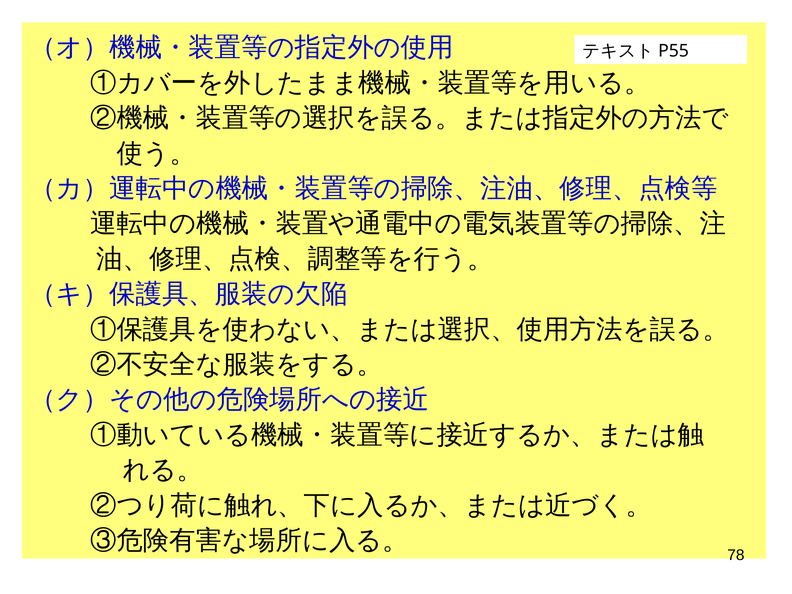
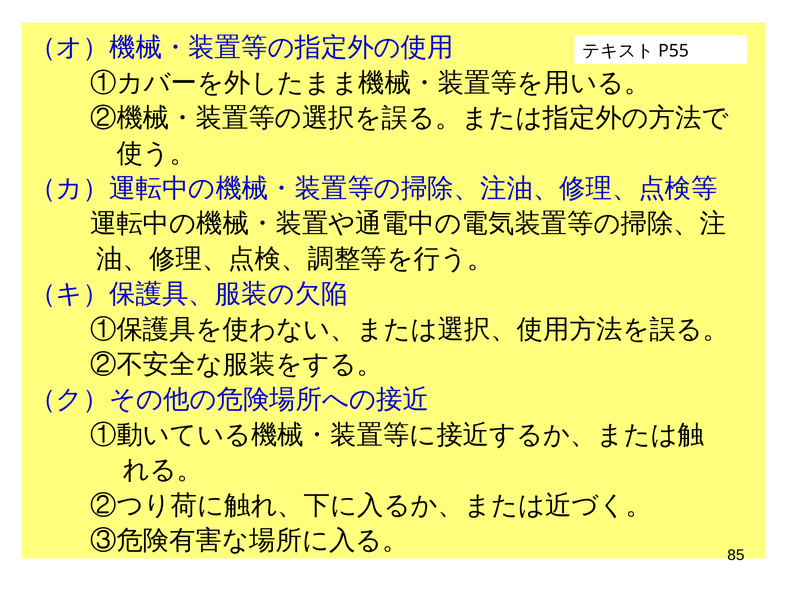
78: 78 -> 85
